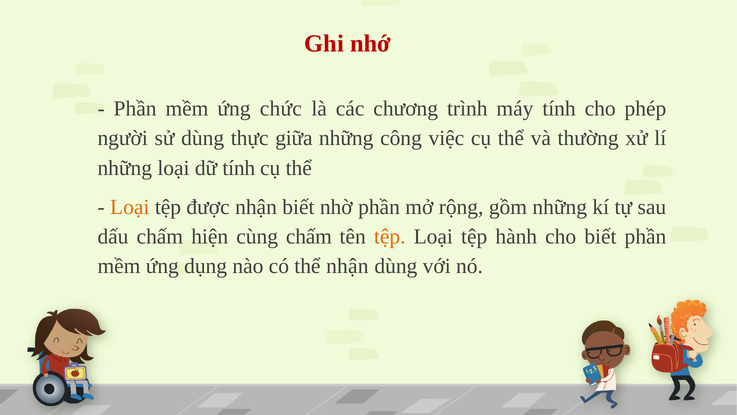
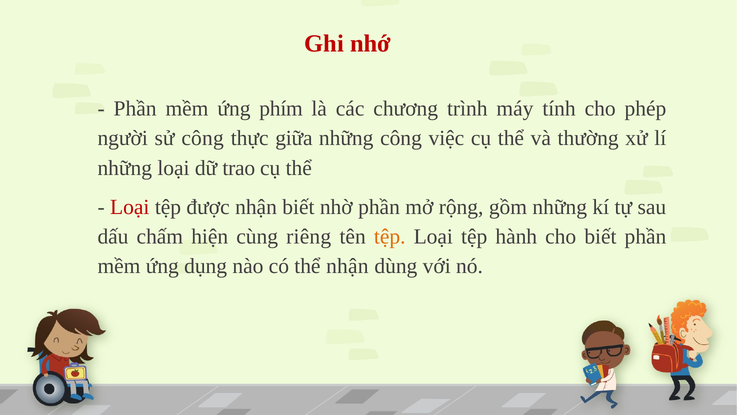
chức: chức -> phím
sử dùng: dùng -> công
dữ tính: tính -> trao
Loại at (130, 207) colour: orange -> red
cùng chấm: chấm -> riêng
